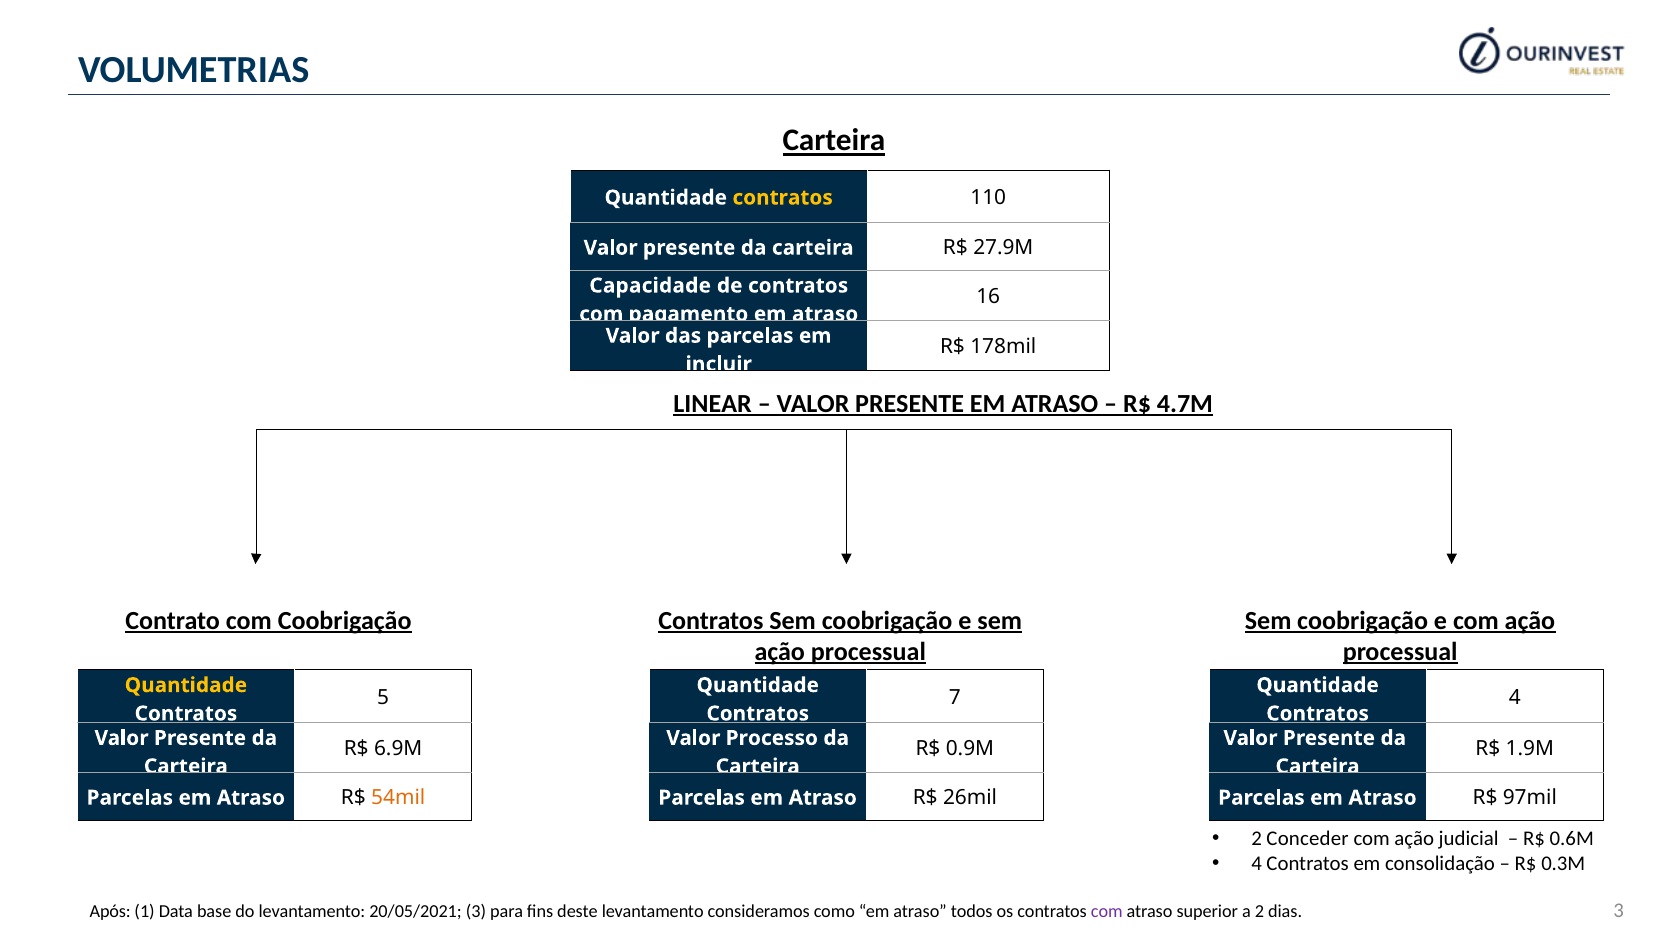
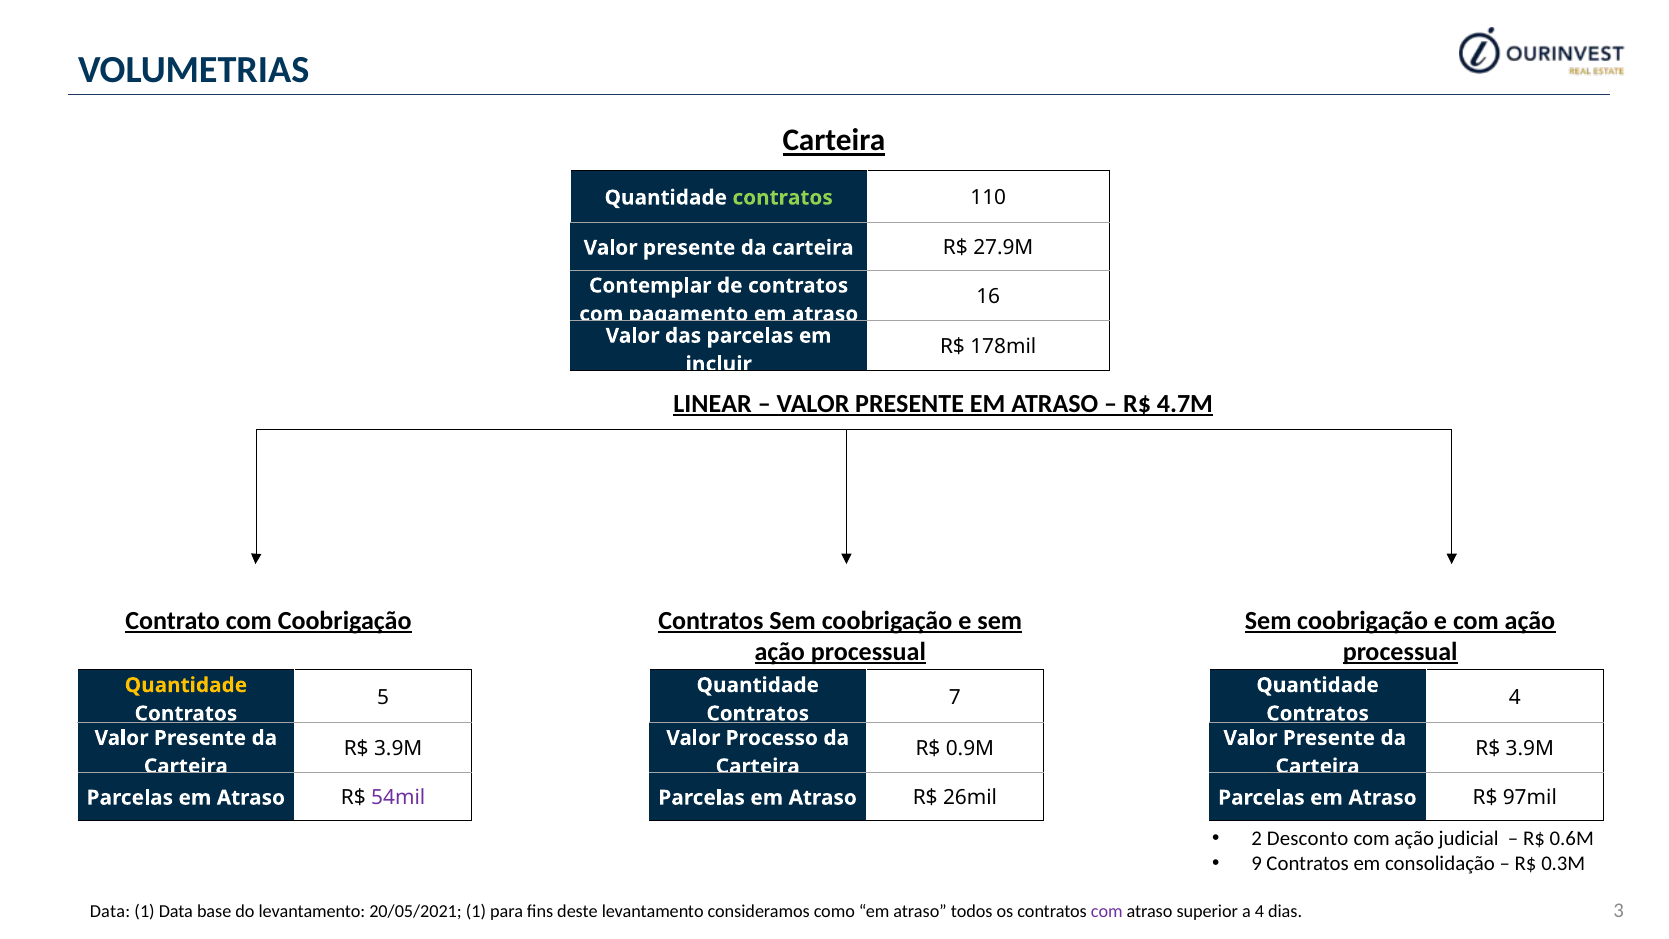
contratos at (783, 198) colour: yellow -> light green
Capacidade: Capacidade -> Contemplar
6.9M at (398, 749): 6.9M -> 3.9M
1.9M at (1530, 749): 1.9M -> 3.9M
54mil colour: orange -> purple
Conceder: Conceder -> Desconto
4 at (1257, 864): 4 -> 9
Após at (110, 912): Após -> Data
20/05/2021 3: 3 -> 1
a 2: 2 -> 4
